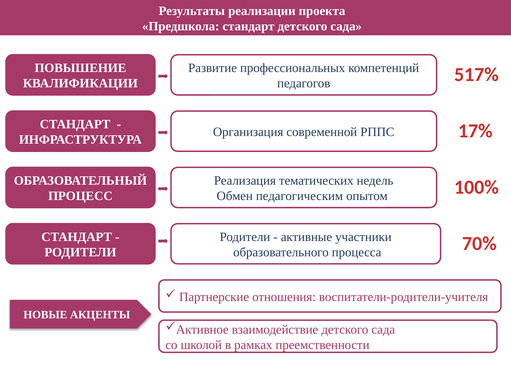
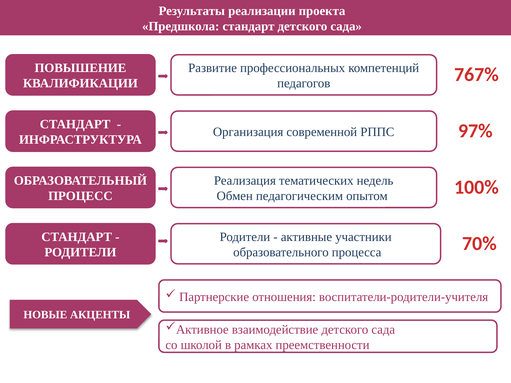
517%: 517% -> 767%
17%: 17% -> 97%
